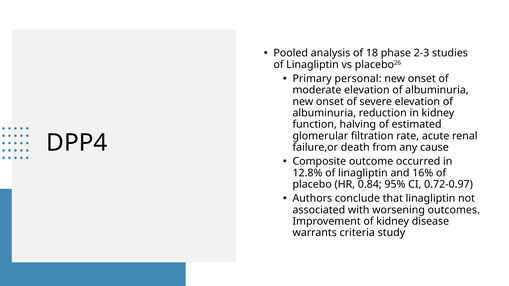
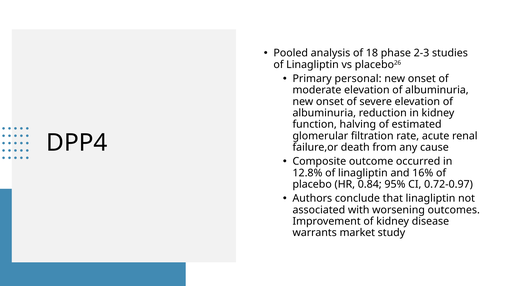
criteria: criteria -> market
